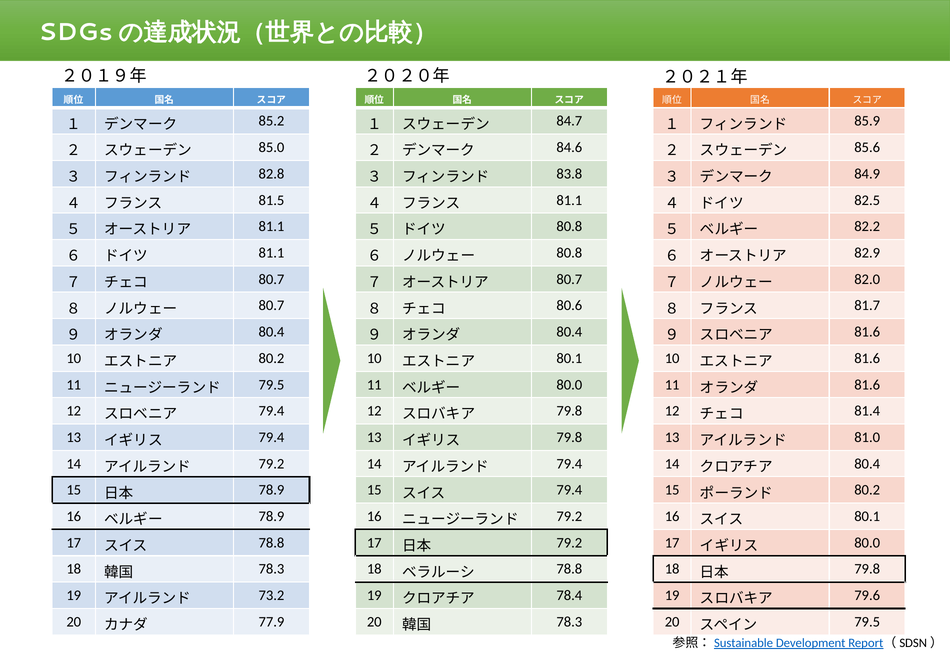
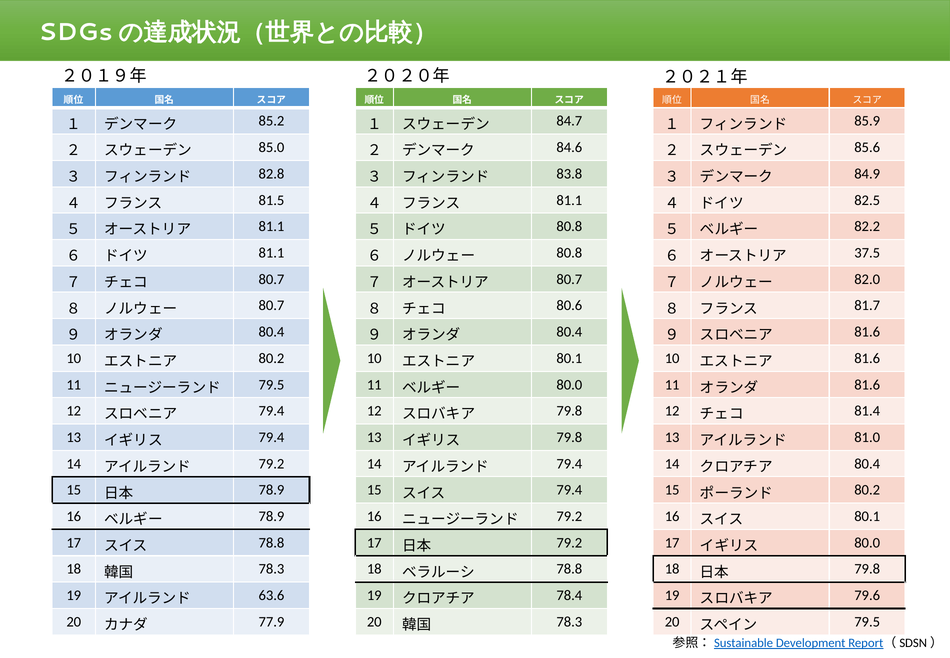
82.9: 82.9 -> 37.5
73.2: 73.2 -> 63.6
